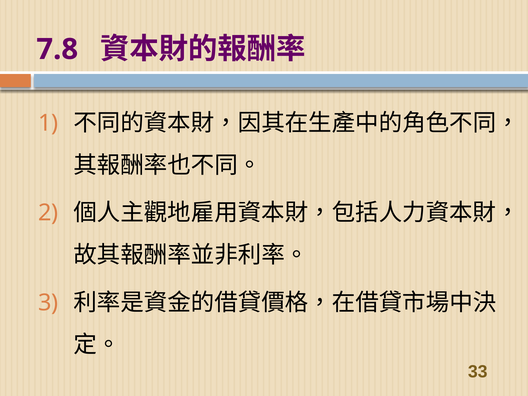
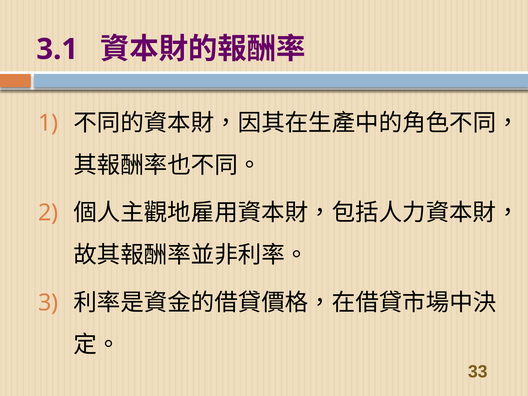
7.8: 7.8 -> 3.1
